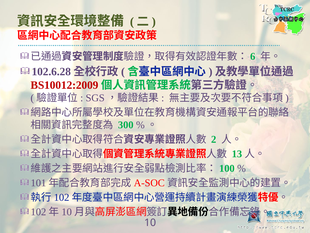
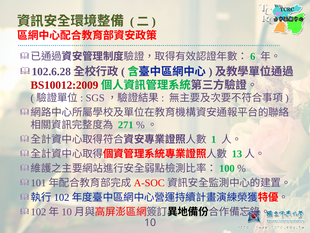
300: 300 -> 271
2: 2 -> 1
